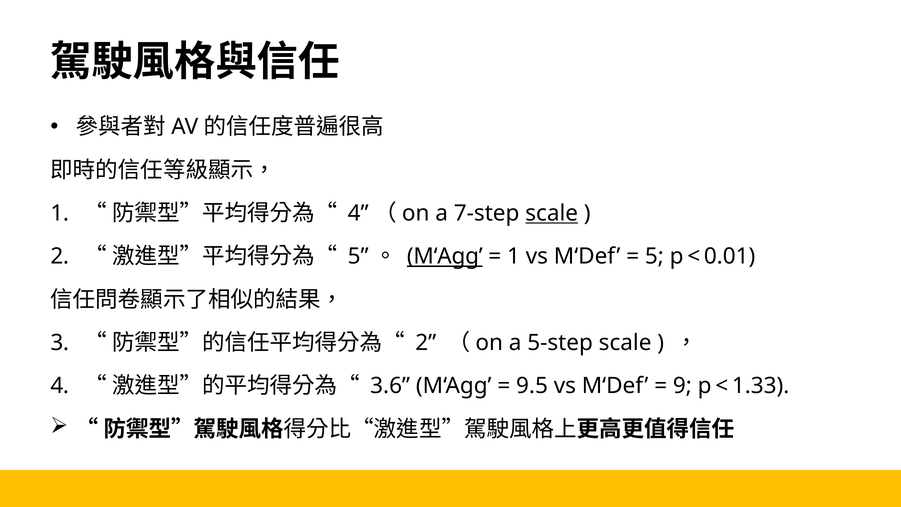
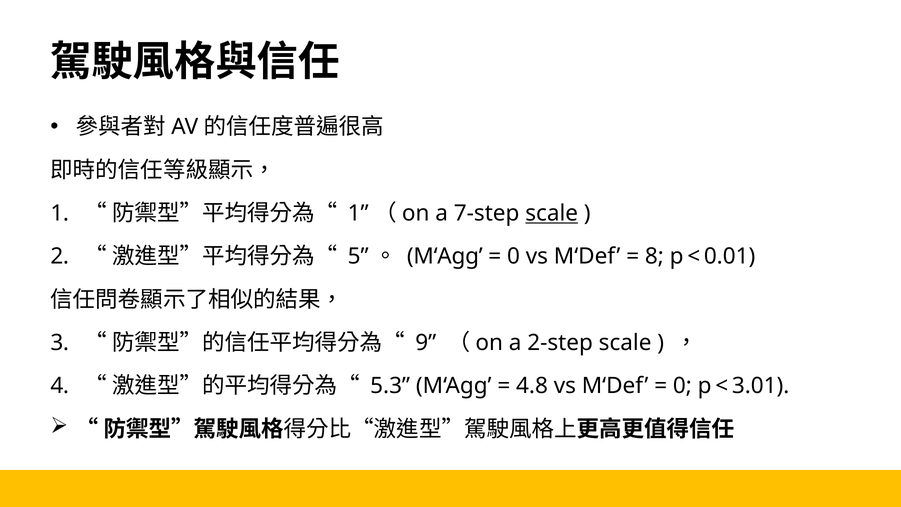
4 at (358, 213): 4 -> 1
M‘Agg at (445, 256) underline: present -> none
1 at (513, 256): 1 -> 0
5 at (654, 256): 5 -> 8
2 at (426, 343): 2 -> 9
5-step: 5-step -> 2-step
3.6: 3.6 -> 5.3
9.5: 9.5 -> 4.8
9 at (682, 386): 9 -> 0
1.33: 1.33 -> 3.01
